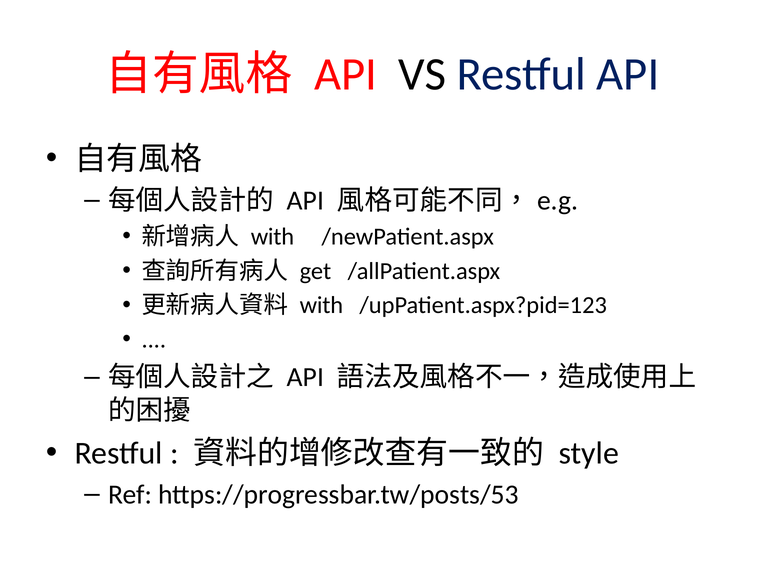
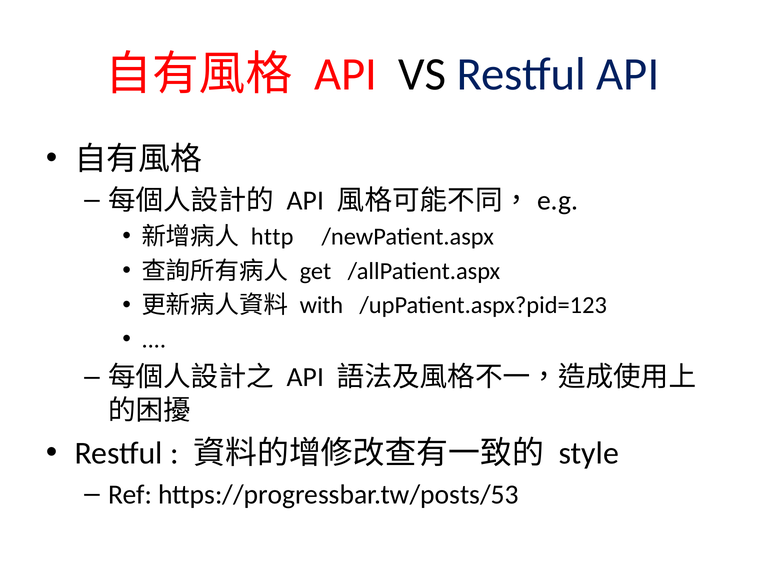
with at (272, 236): with -> http
